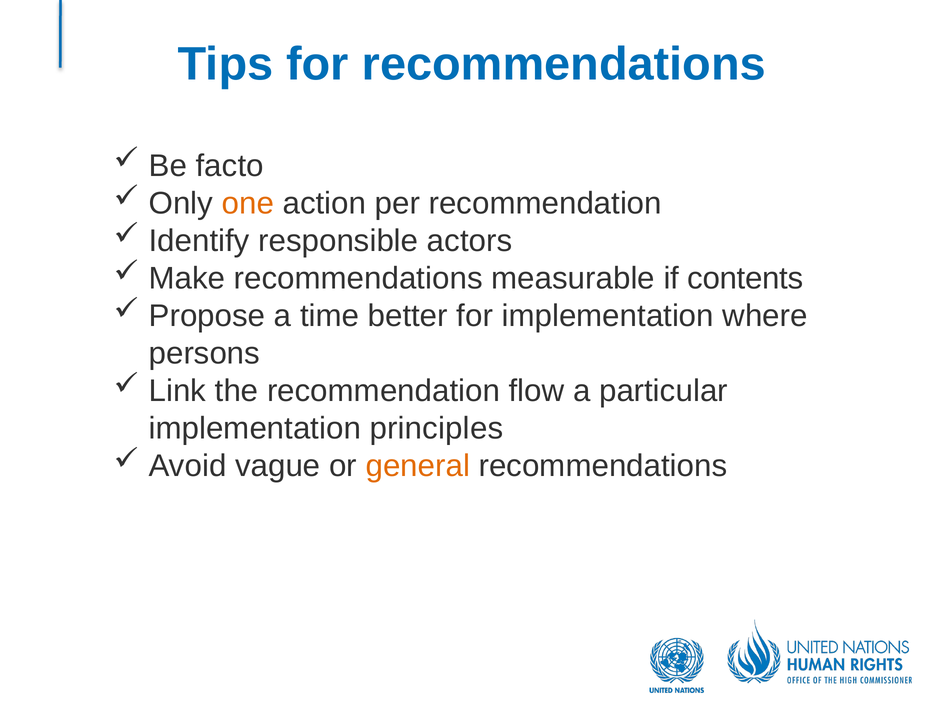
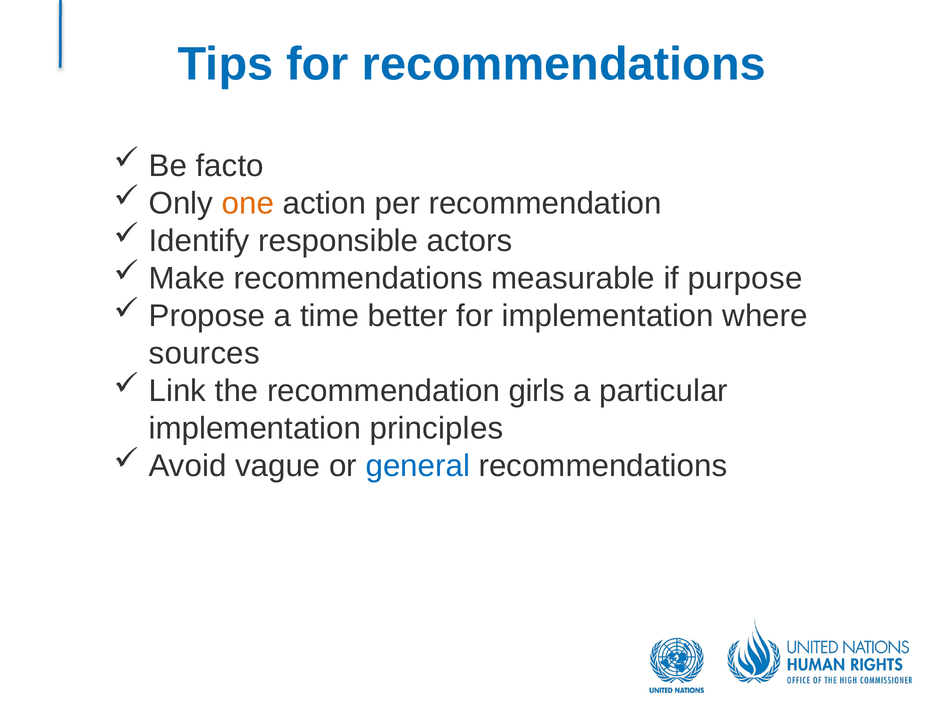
contents: contents -> purpose
persons: persons -> sources
flow: flow -> girls
general colour: orange -> blue
